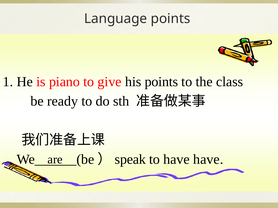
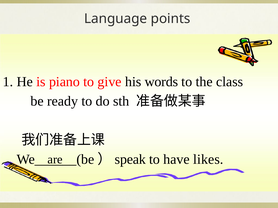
his points: points -> words
have have: have -> likes
